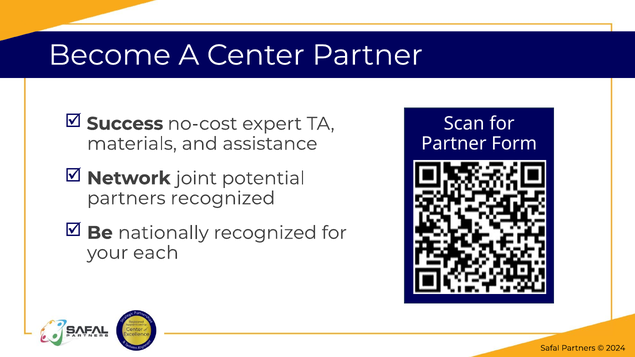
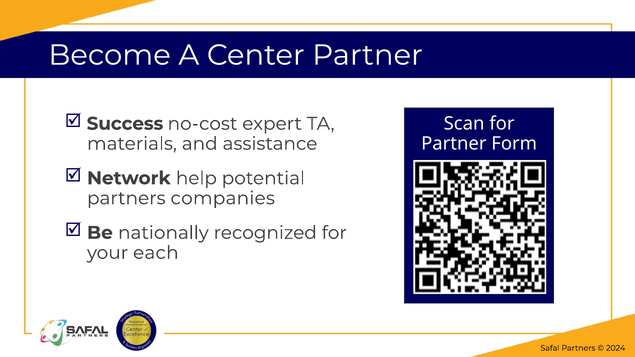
joint: joint -> help
partners recognized: recognized -> companies
